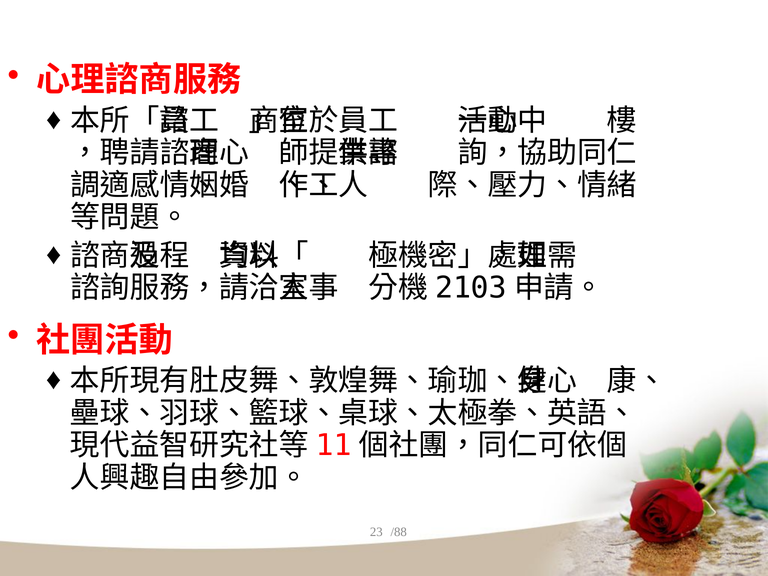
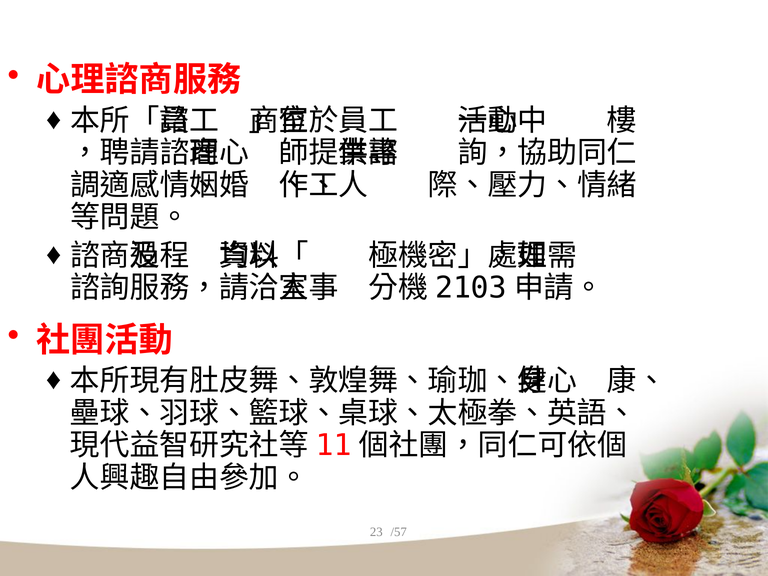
/88: /88 -> /57
